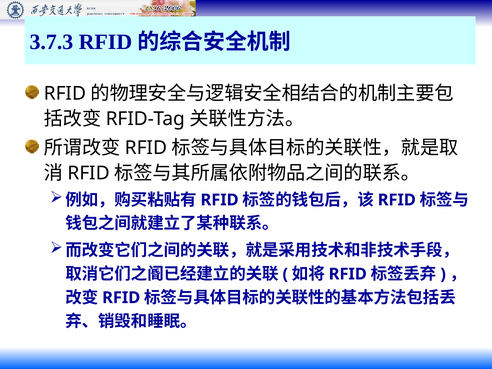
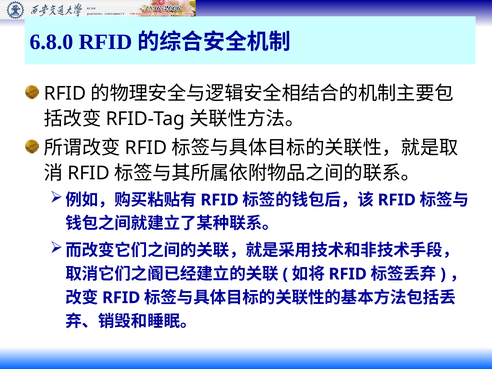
3.7.3: 3.7.3 -> 6.8.0
